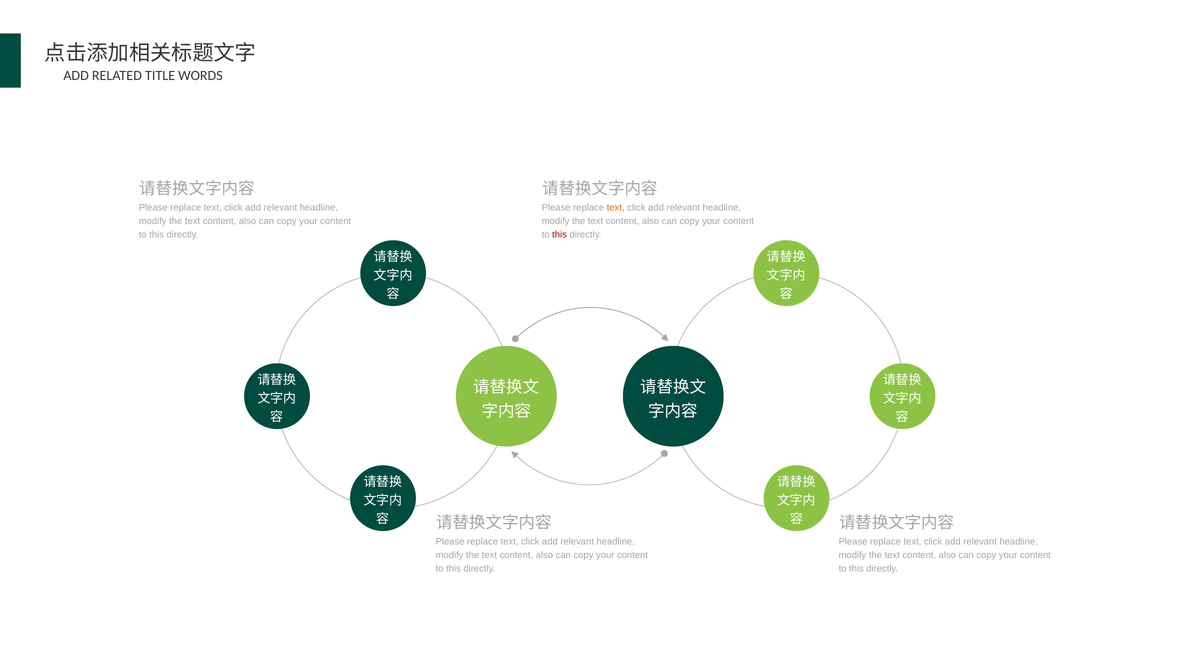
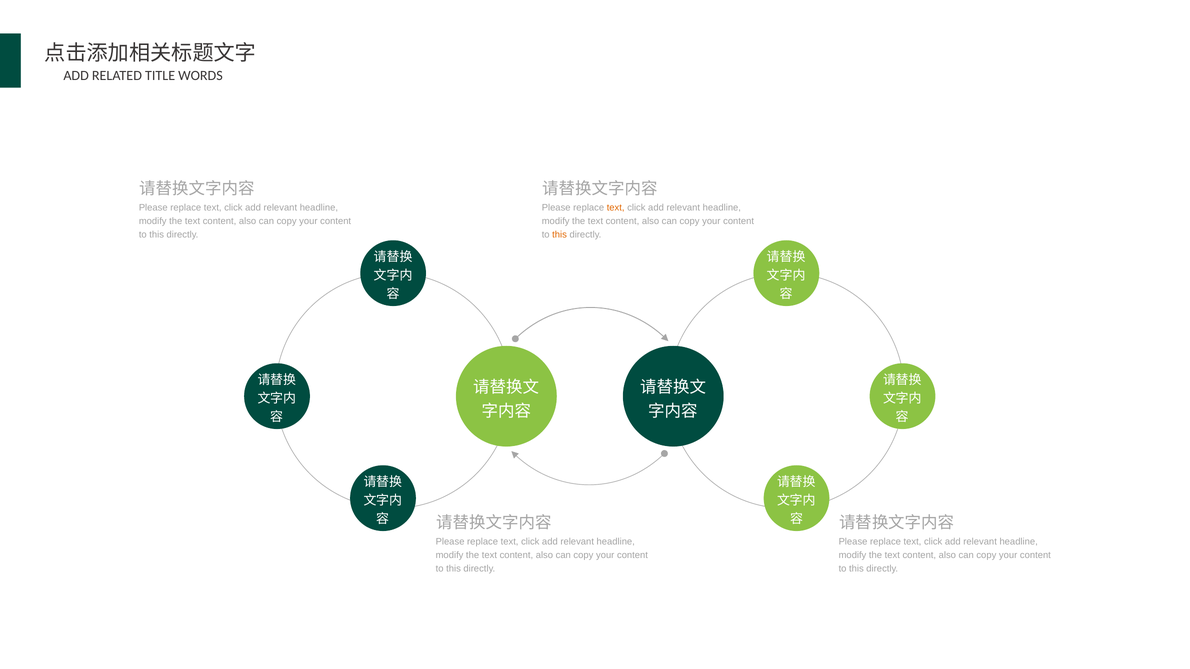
this at (560, 235) colour: red -> orange
